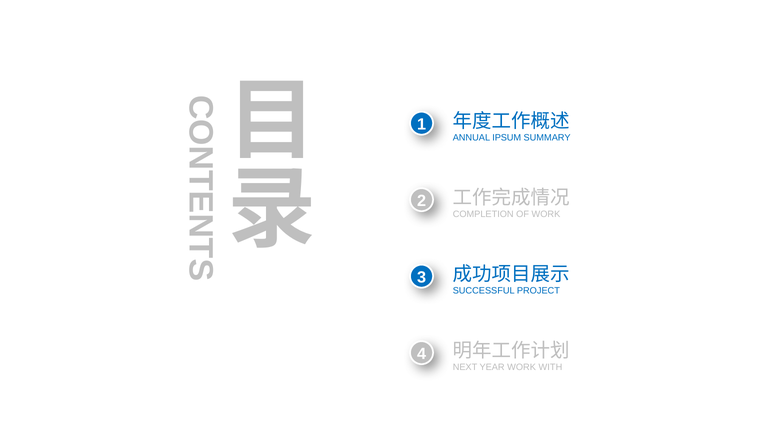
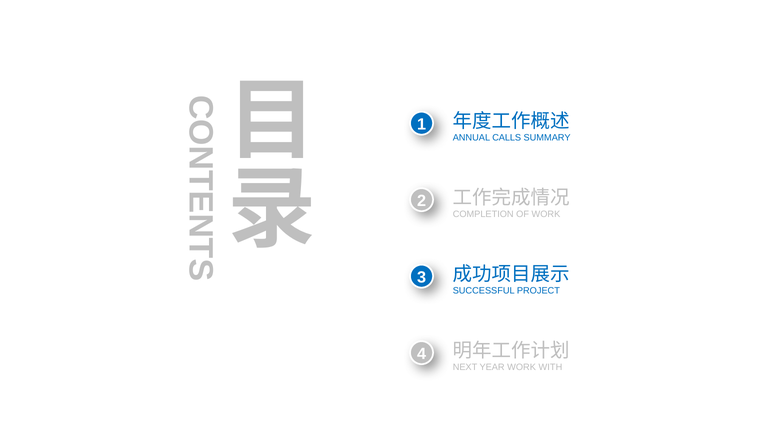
IPSUM: IPSUM -> CALLS
